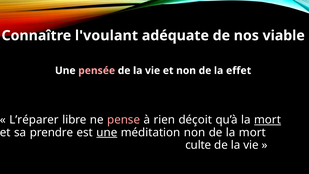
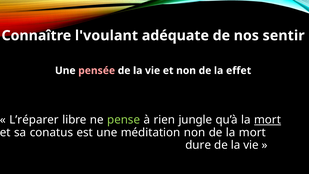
viable: viable -> sentir
pense colour: pink -> light green
déçoit: déçoit -> jungle
prendre: prendre -> conatus
une at (107, 132) underline: present -> none
culte: culte -> dure
